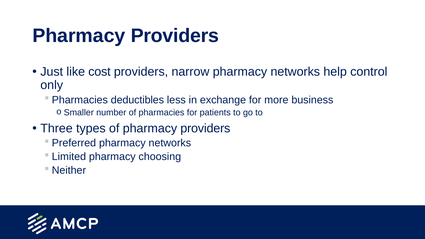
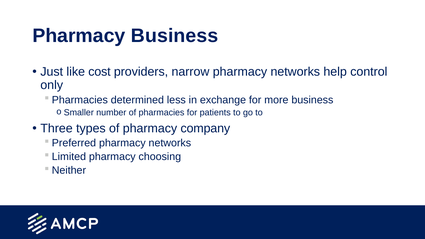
Providers at (175, 36): Providers -> Business
deductibles: deductibles -> determined
of pharmacy providers: providers -> company
